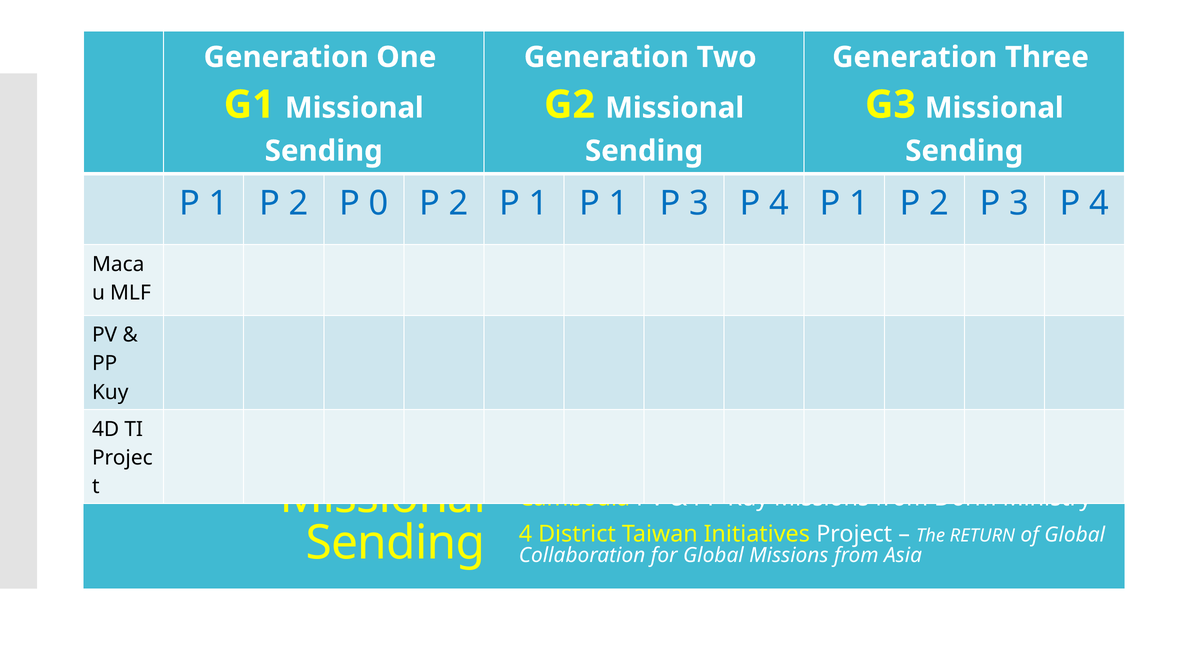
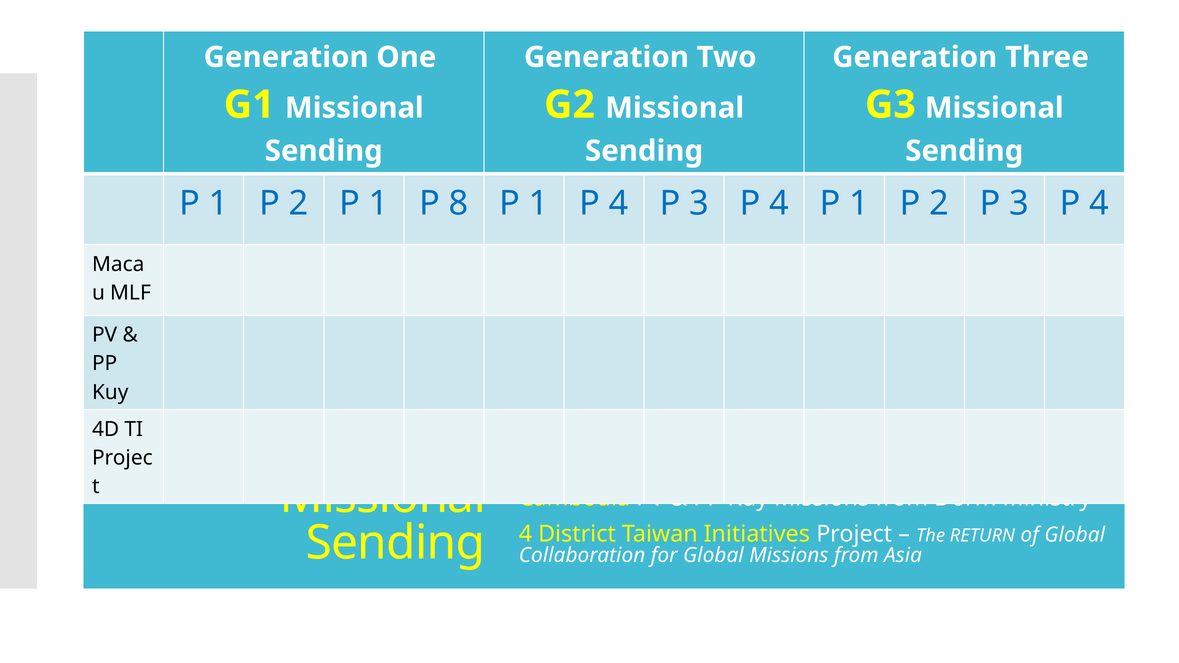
2 P 0: 0 -> 1
2 at (459, 203): 2 -> 8
1 P 1: 1 -> 4
